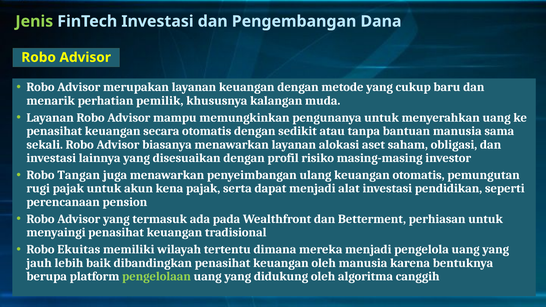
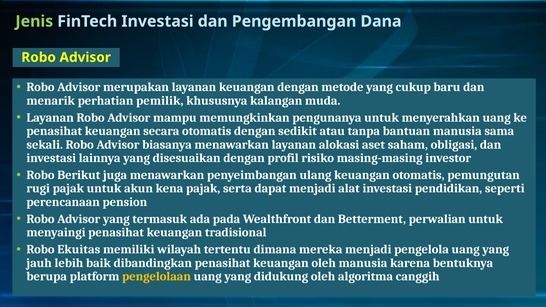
Tangan: Tangan -> Berikut
perhiasan: perhiasan -> perwalian
pengelolaan colour: light green -> yellow
